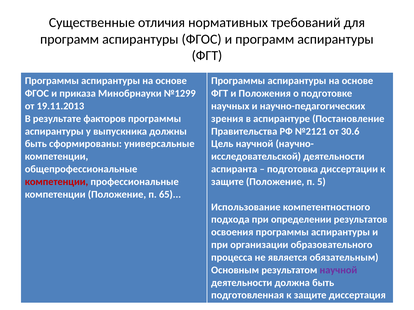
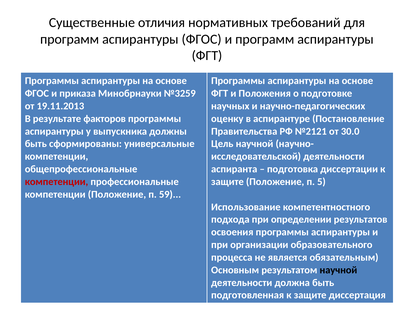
№1299: №1299 -> №3259
зрения: зрения -> оценку
30.6: 30.6 -> 30.0
65: 65 -> 59
научной at (338, 270) colour: purple -> black
